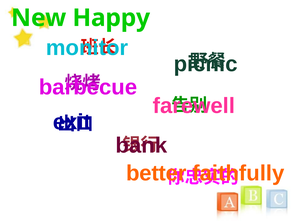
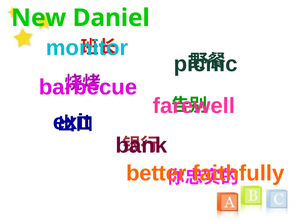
Happy: Happy -> Daniel
